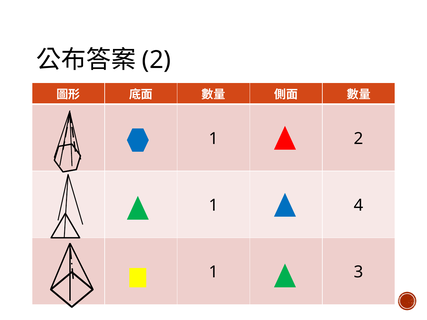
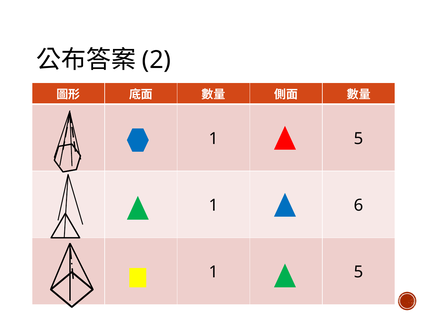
2 at (359, 139): 2 -> 5
4: 4 -> 6
3 at (359, 272): 3 -> 5
